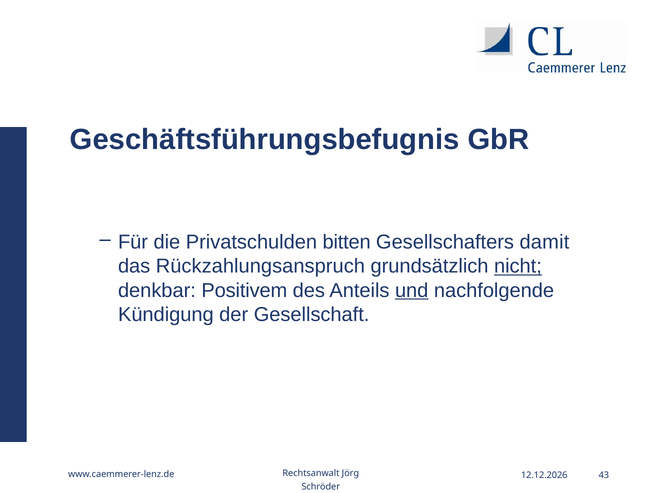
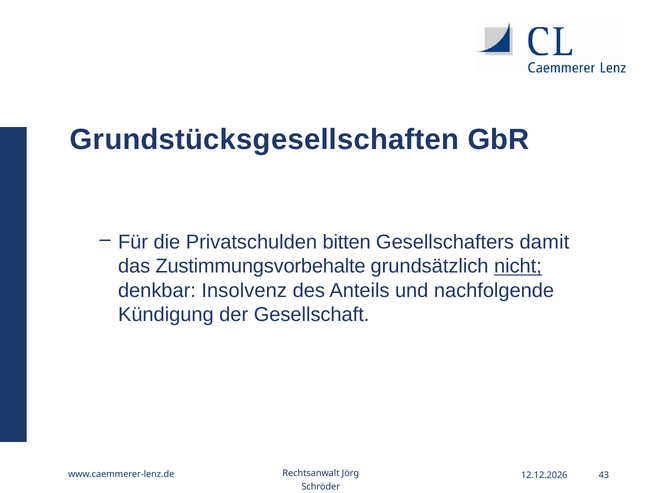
Geschäftsführungsbefugnis: Geschäftsführungsbefugnis -> Grundstücksgesellschaften
Rückzahlungsanspruch: Rückzahlungsanspruch -> Zustimmungsvorbehalte
Positivem: Positivem -> Insolvenz
und underline: present -> none
